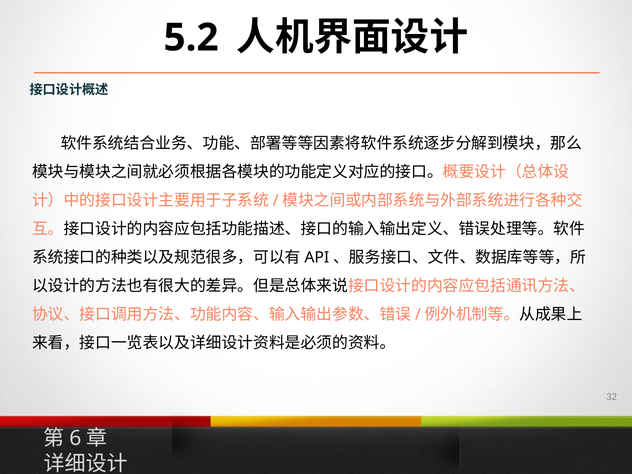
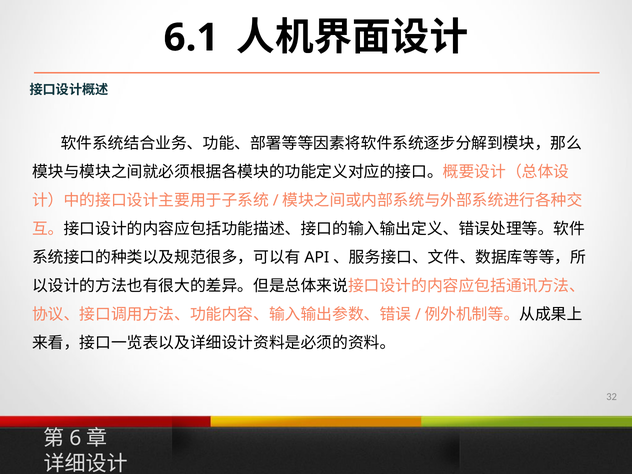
5.2: 5.2 -> 6.1
